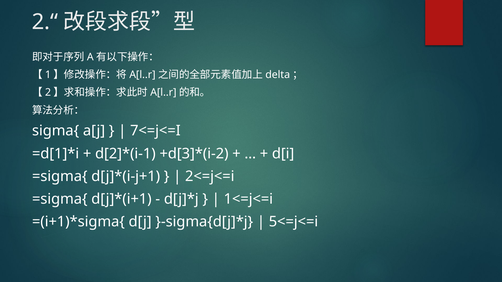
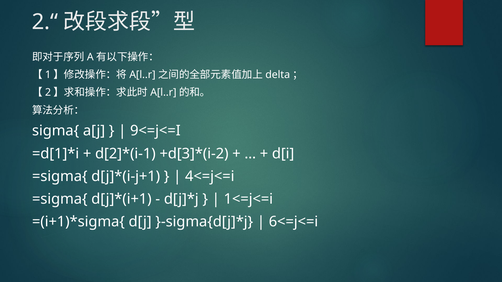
7<=j<=I: 7<=j<=I -> 9<=j<=I
2<=j<=i: 2<=j<=i -> 4<=j<=i
5<=j<=i: 5<=j<=i -> 6<=j<=i
